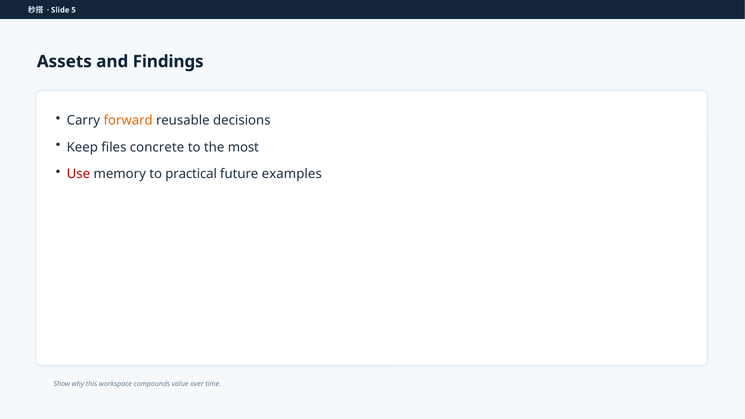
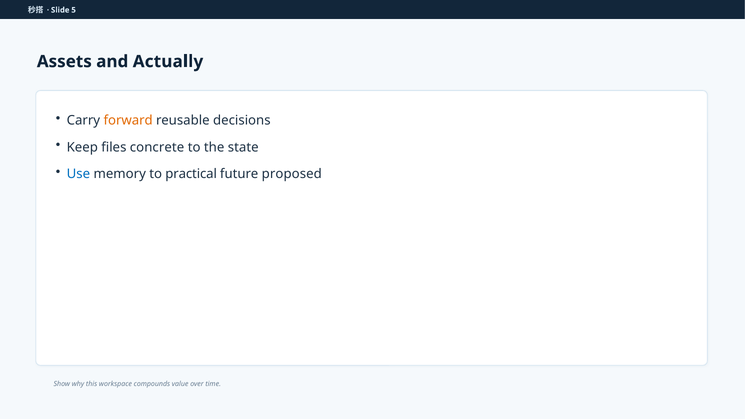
Findings: Findings -> Actually
most: most -> state
Use colour: red -> blue
examples: examples -> proposed
